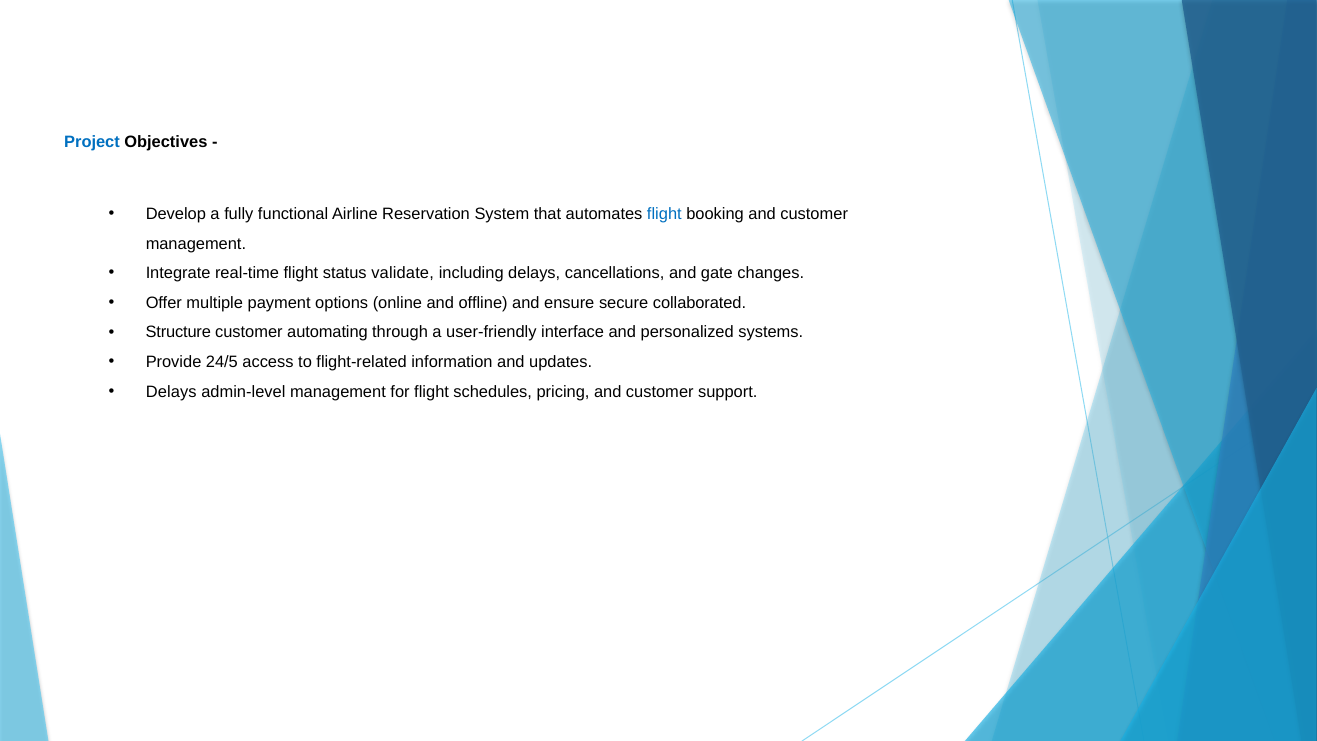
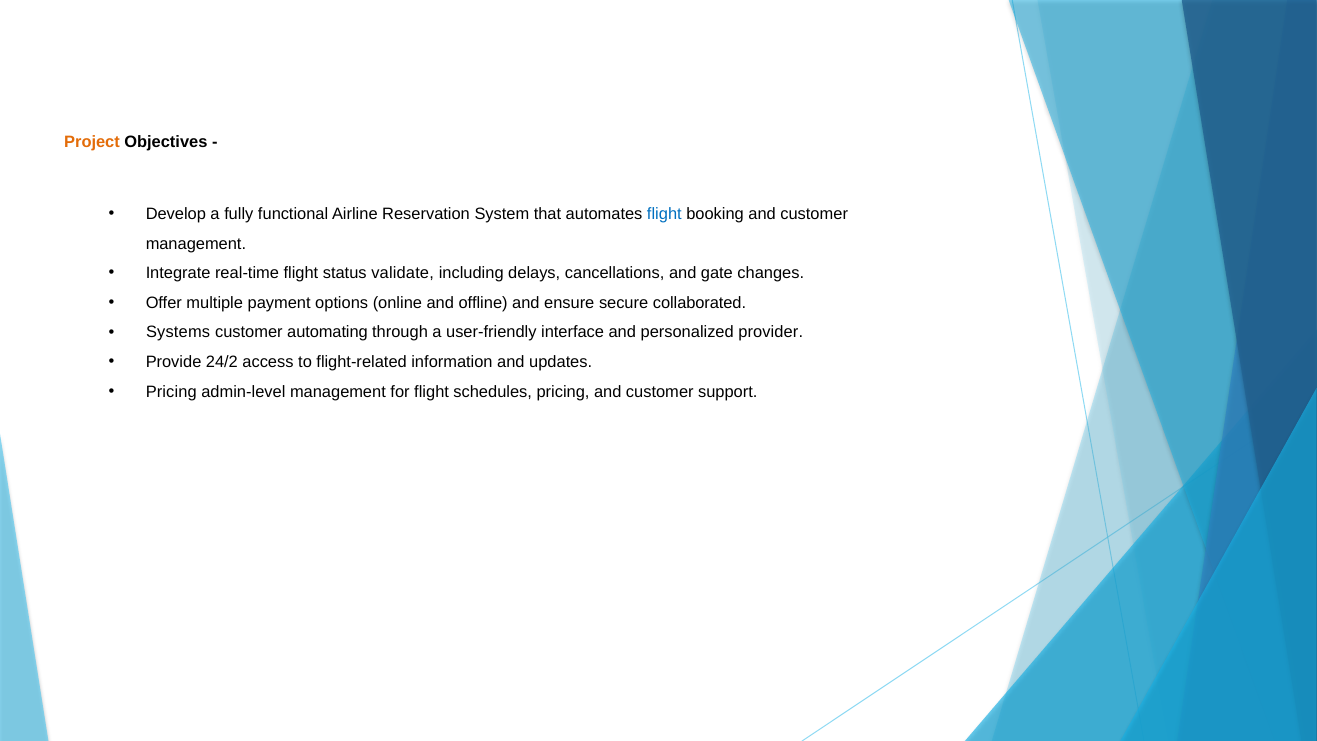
Project colour: blue -> orange
Structure: Structure -> Systems
systems: systems -> provider
24/5: 24/5 -> 24/2
Delays at (171, 392): Delays -> Pricing
